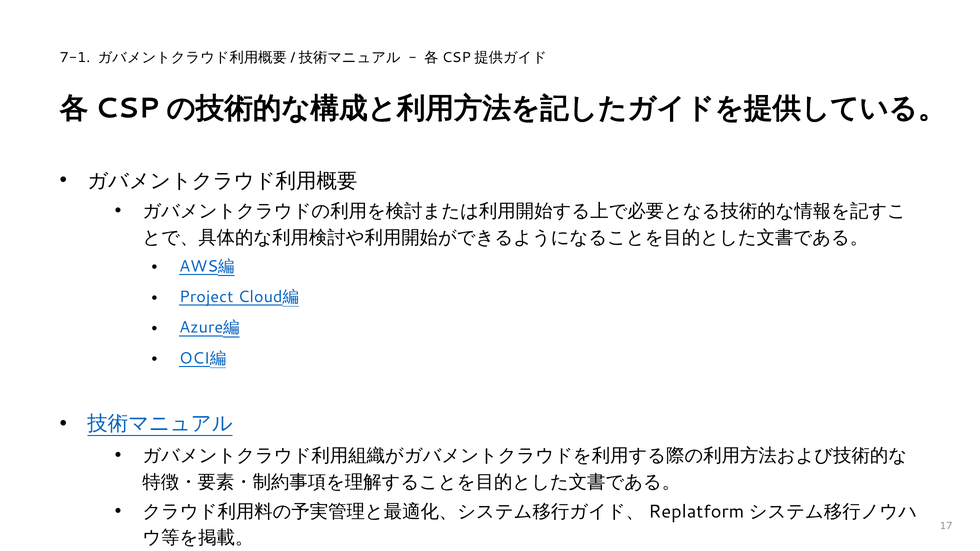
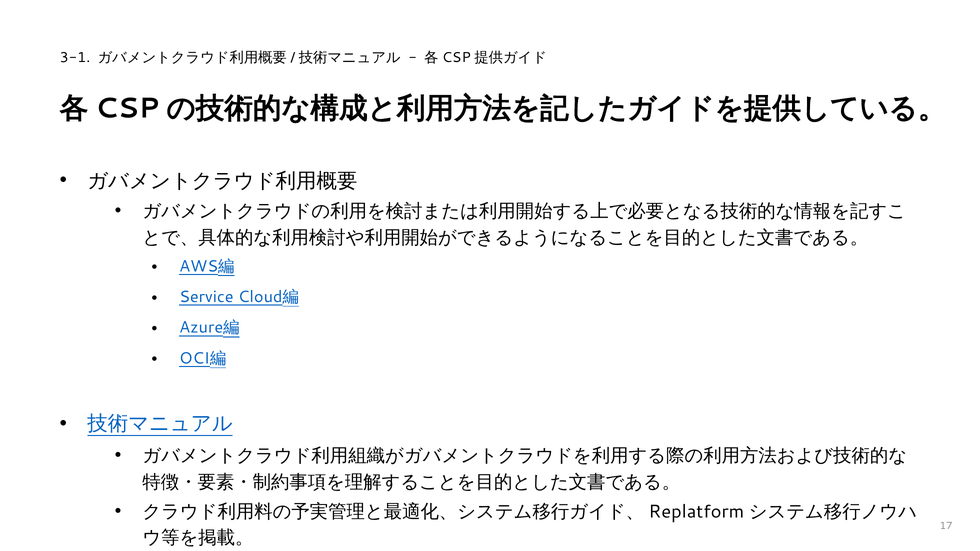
7-1: 7-1 -> 3-1
Project: Project -> Service
